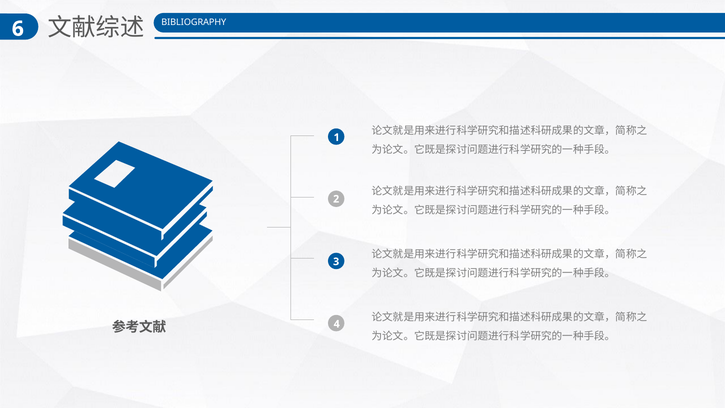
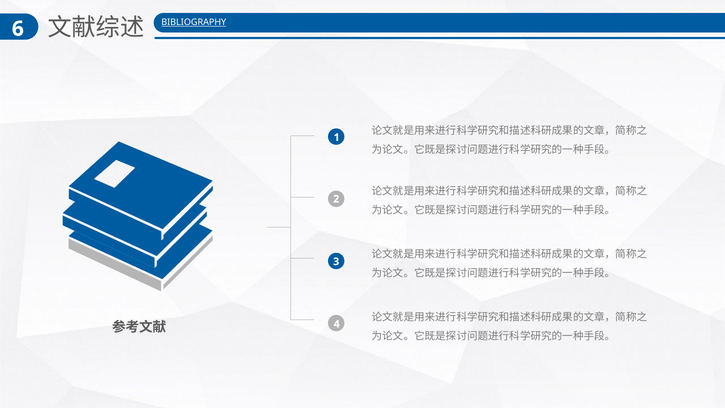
BIBLIOGRAPHY underline: none -> present
